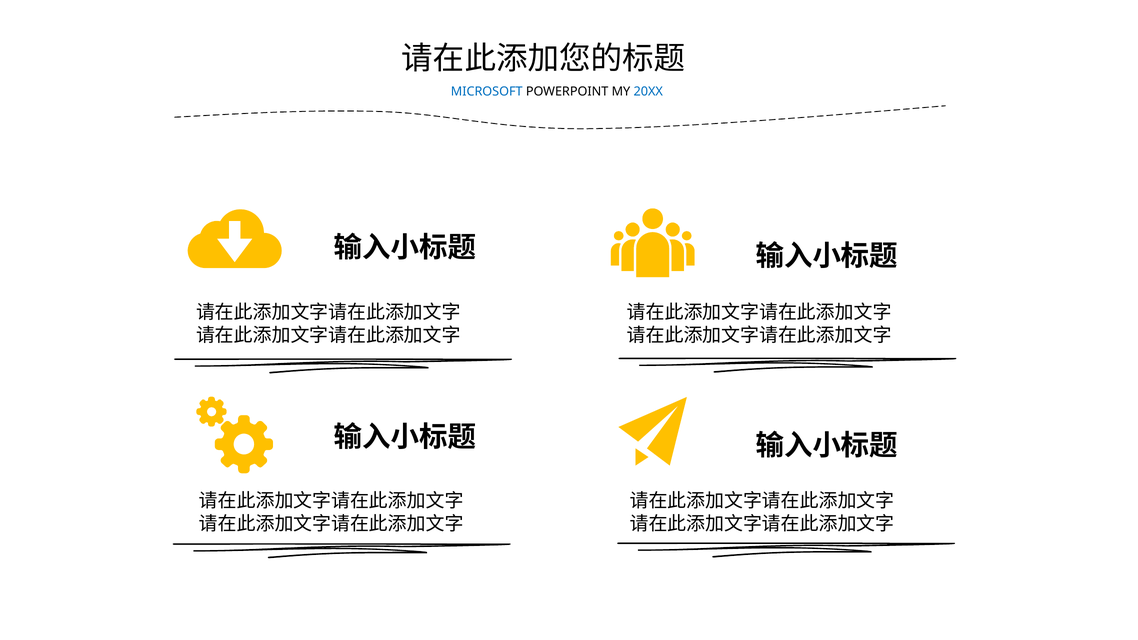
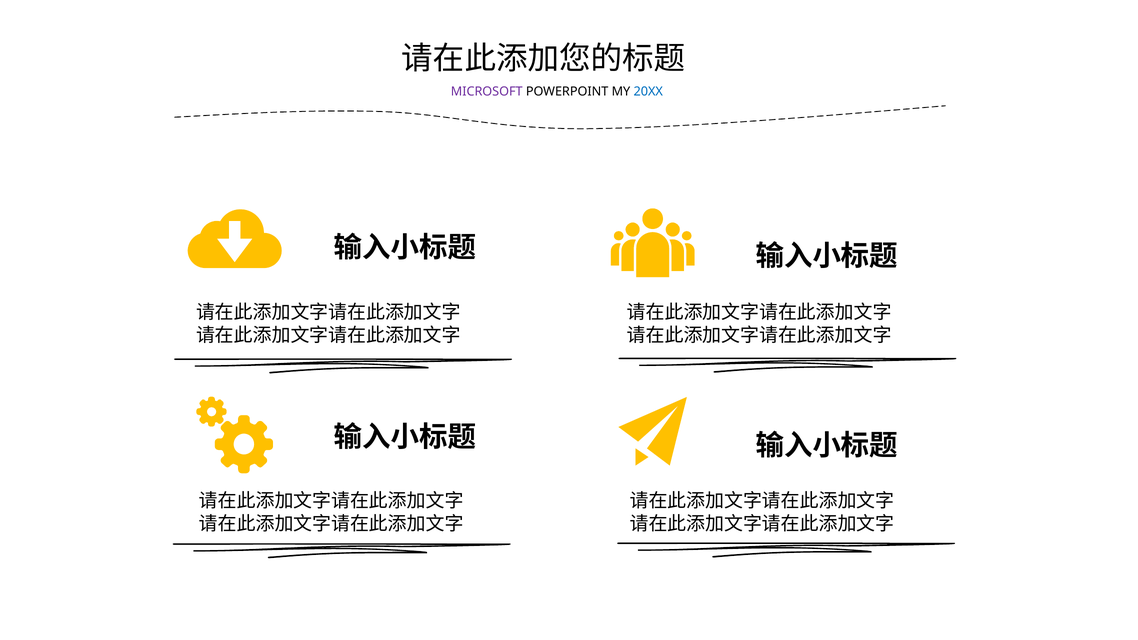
MICROSOFT colour: blue -> purple
